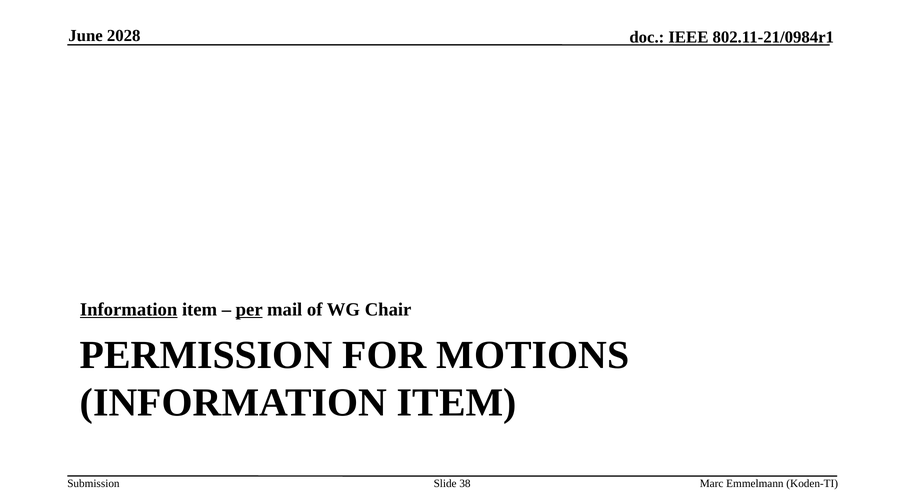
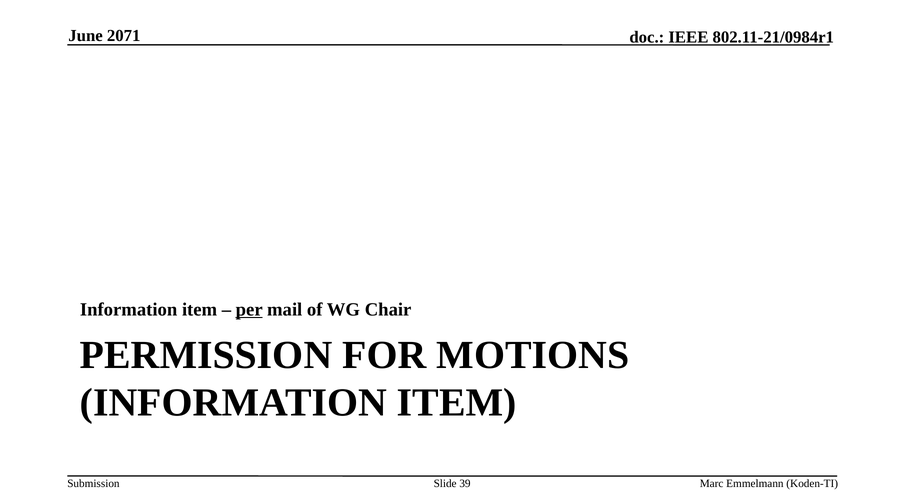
2028: 2028 -> 2071
Information at (129, 310) underline: present -> none
38: 38 -> 39
